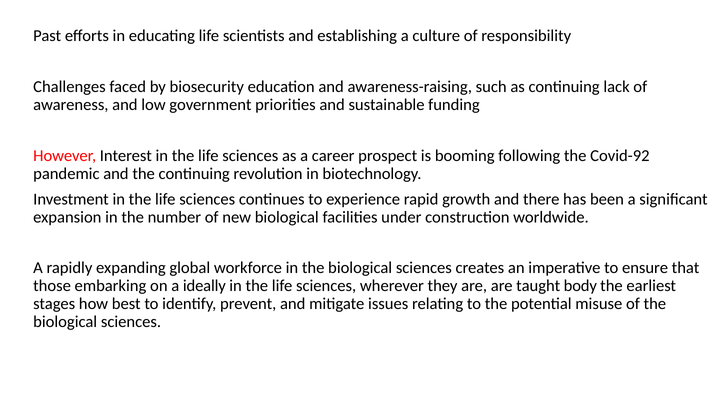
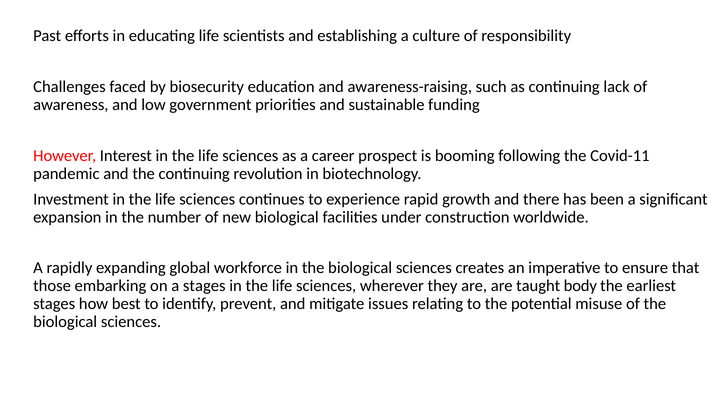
Covid-92: Covid-92 -> Covid-11
a ideally: ideally -> stages
